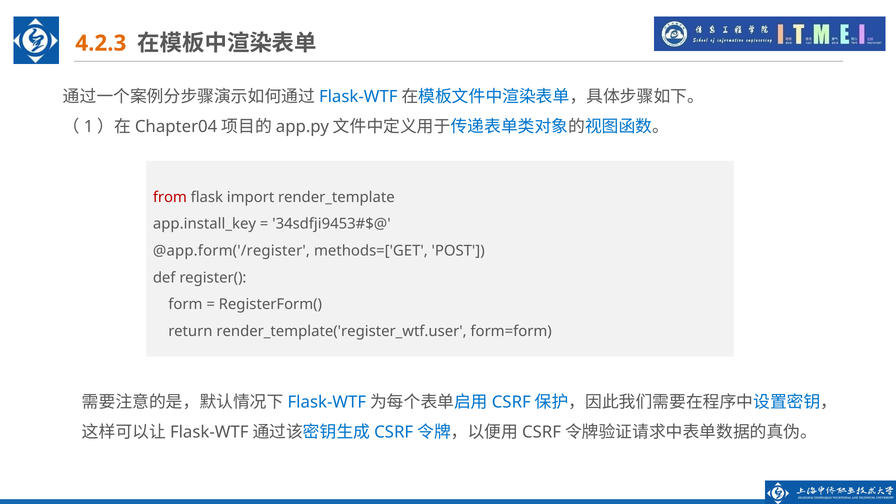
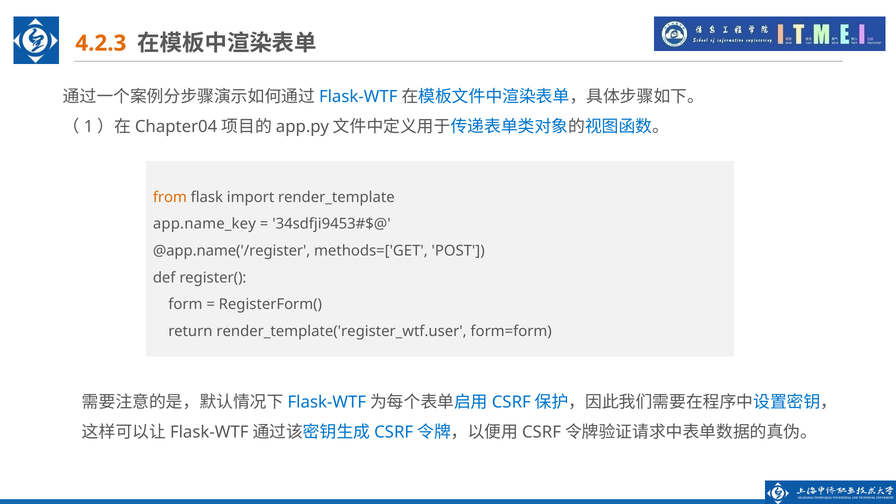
from colour: red -> orange
app.install_key: app.install_key -> app.name_key
@app.form('/register: @app.form('/register -> @app.name('/register
